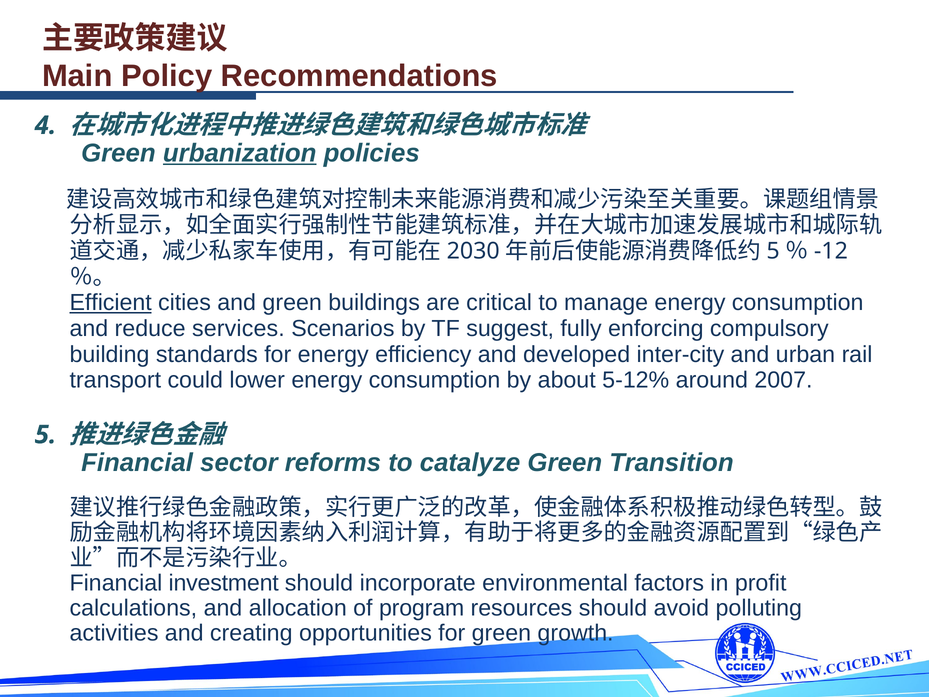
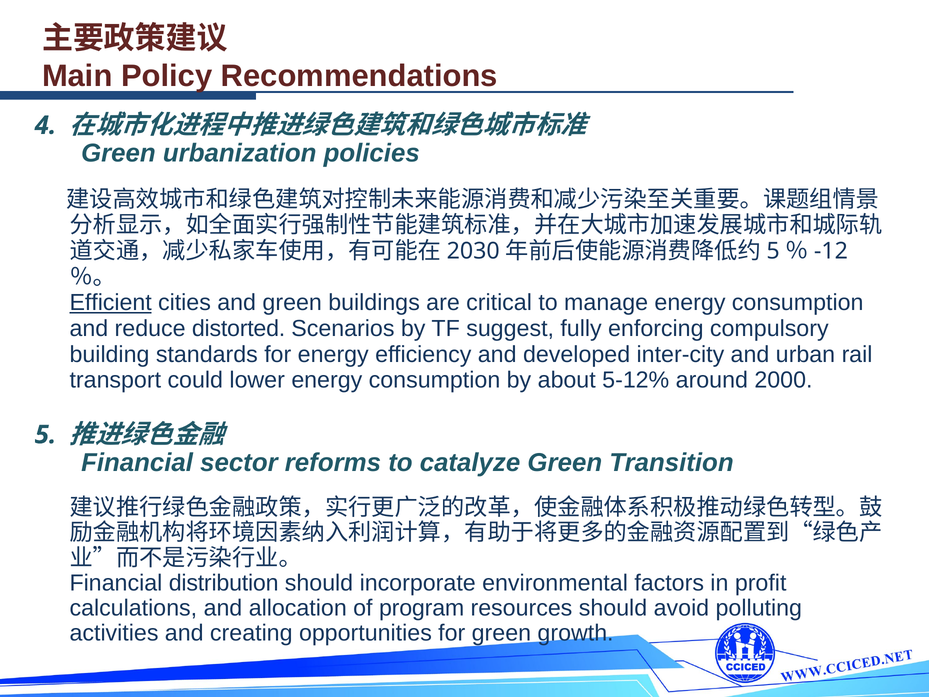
urbanization underline: present -> none
services: services -> distorted
2007: 2007 -> 2000
investment: investment -> distribution
